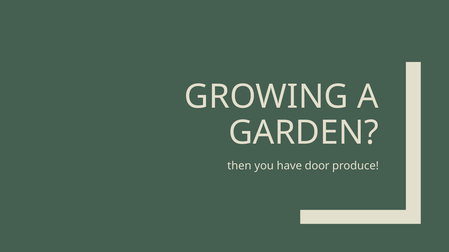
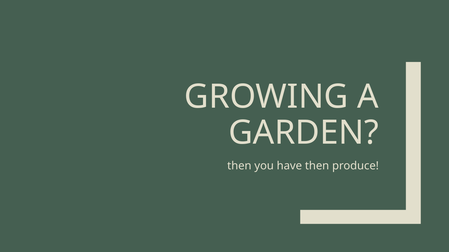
have door: door -> then
